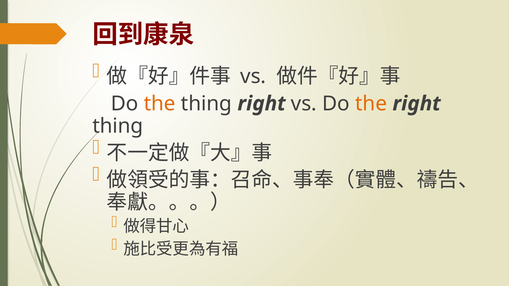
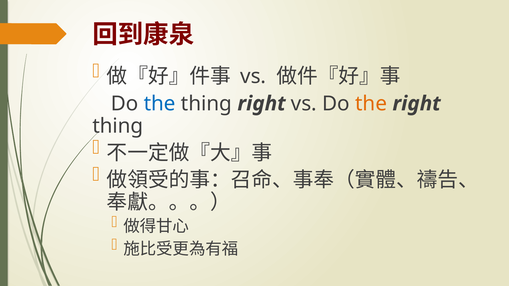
the at (160, 104) colour: orange -> blue
